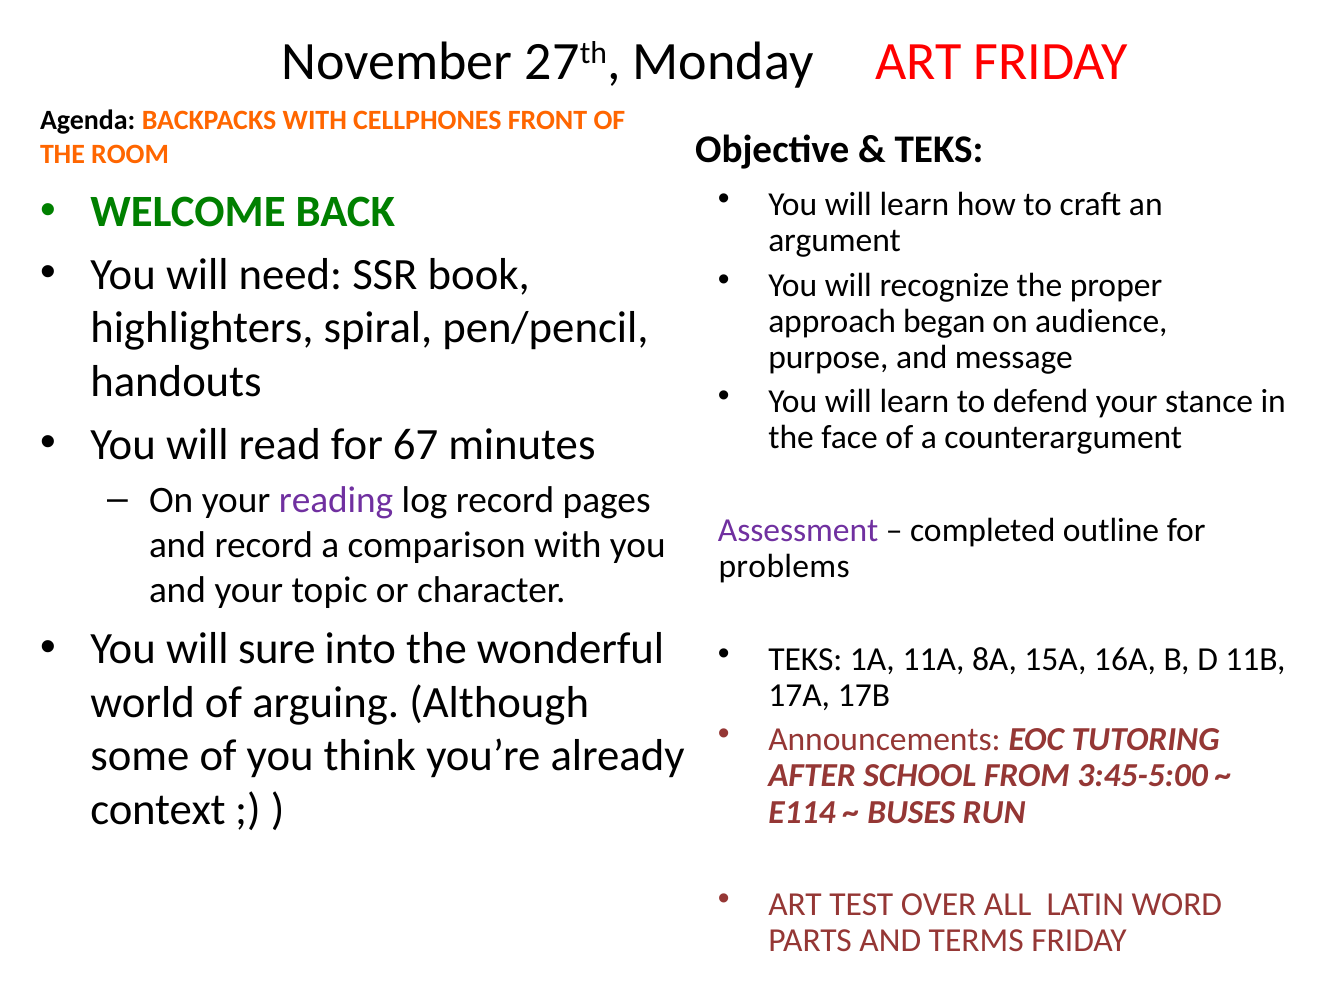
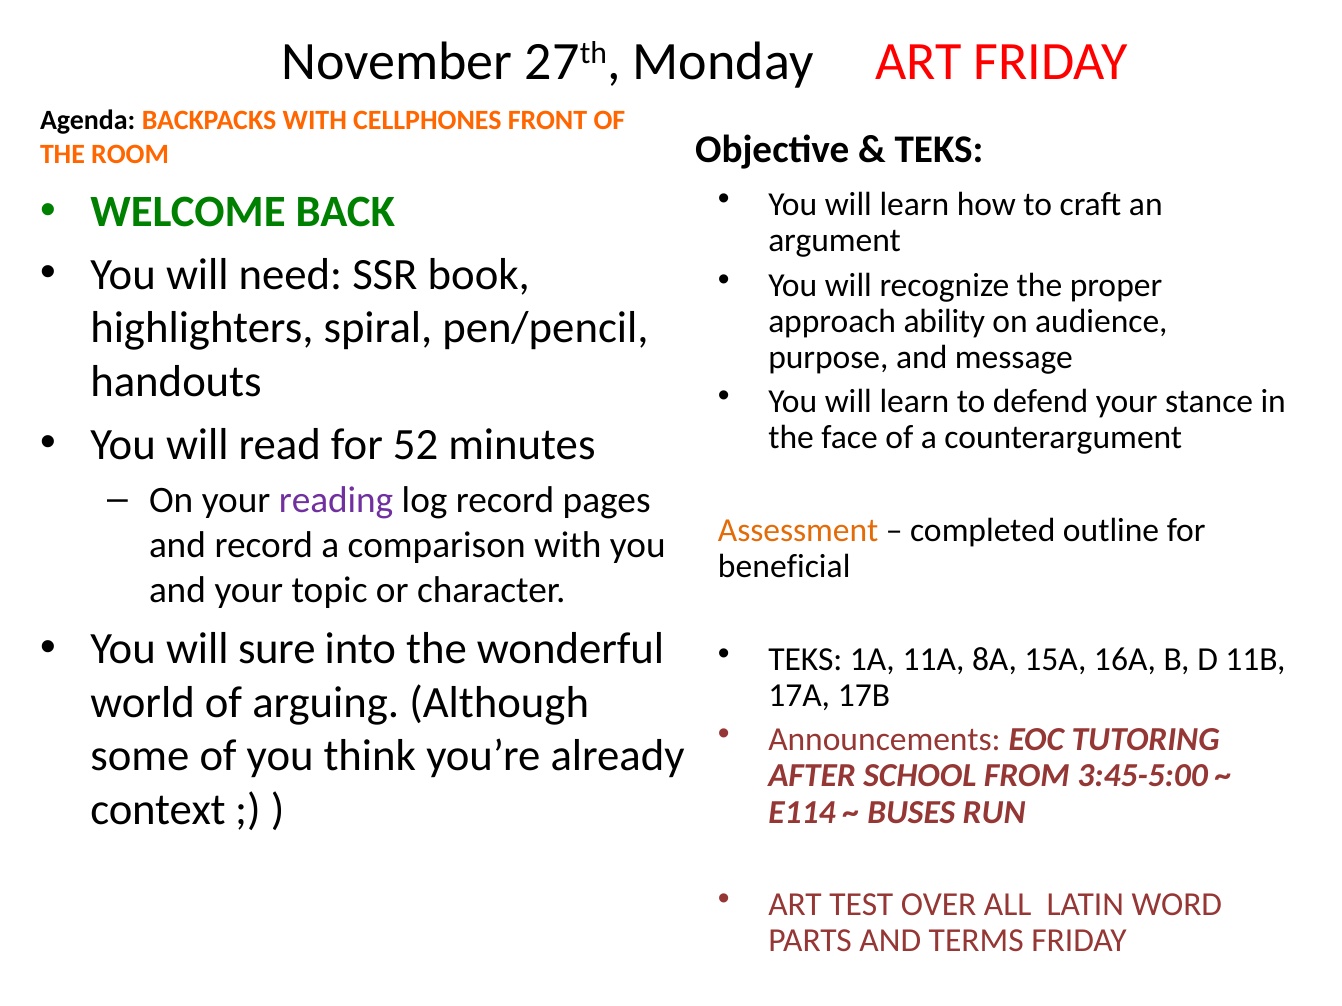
began: began -> ability
67: 67 -> 52
Assessment colour: purple -> orange
problems: problems -> beneficial
